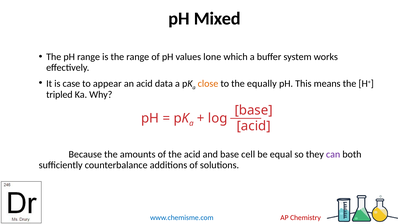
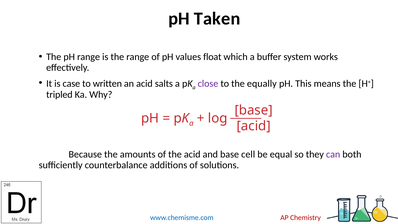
Mixed: Mixed -> Taken
lone: lone -> float
appear: appear -> written
data: data -> salts
close colour: orange -> purple
